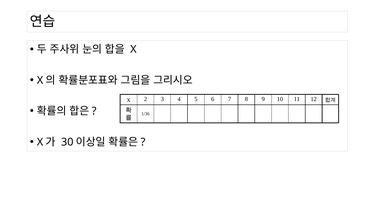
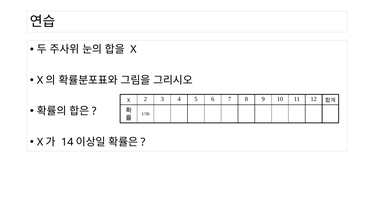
30: 30 -> 14
